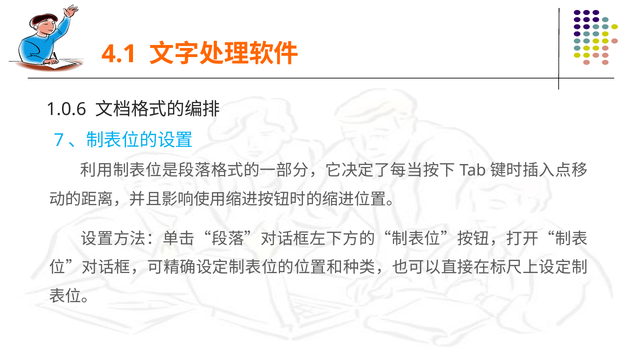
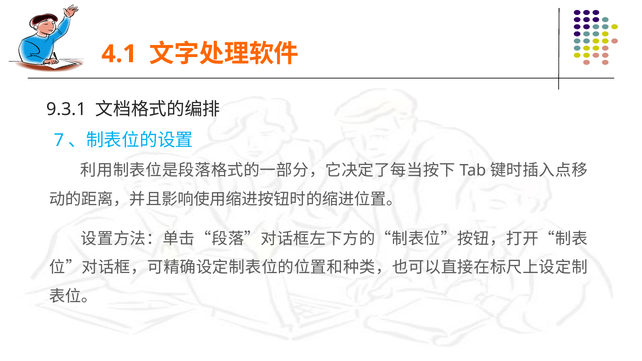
1.0.6: 1.0.6 -> 9.3.1
